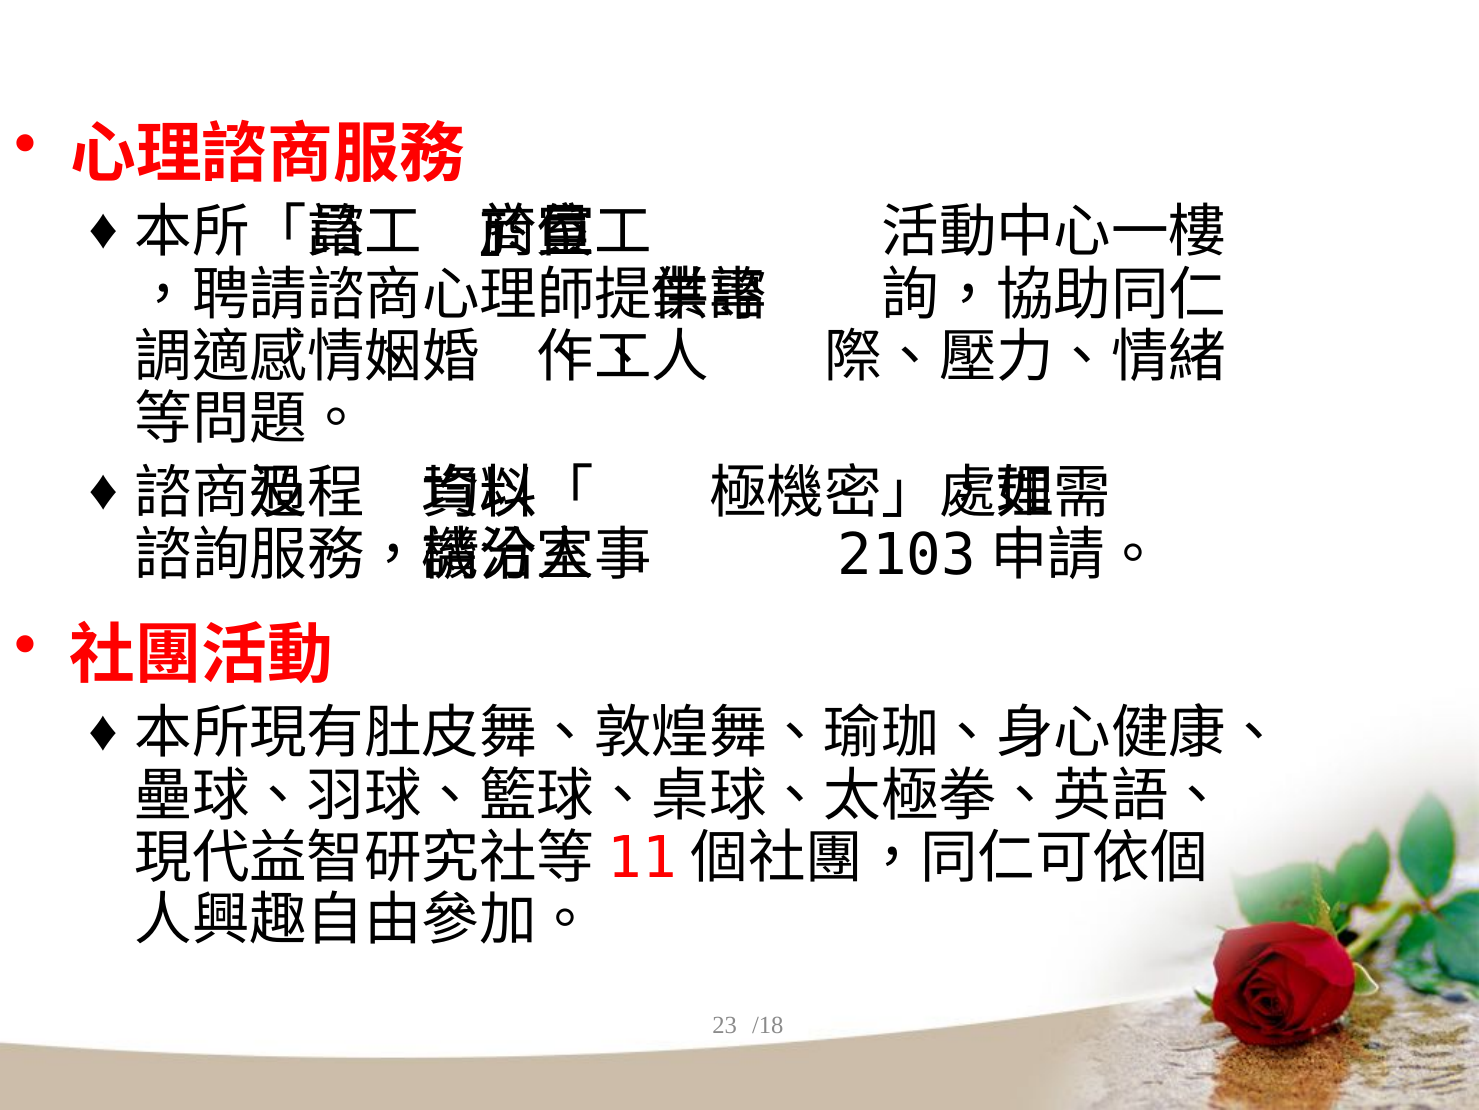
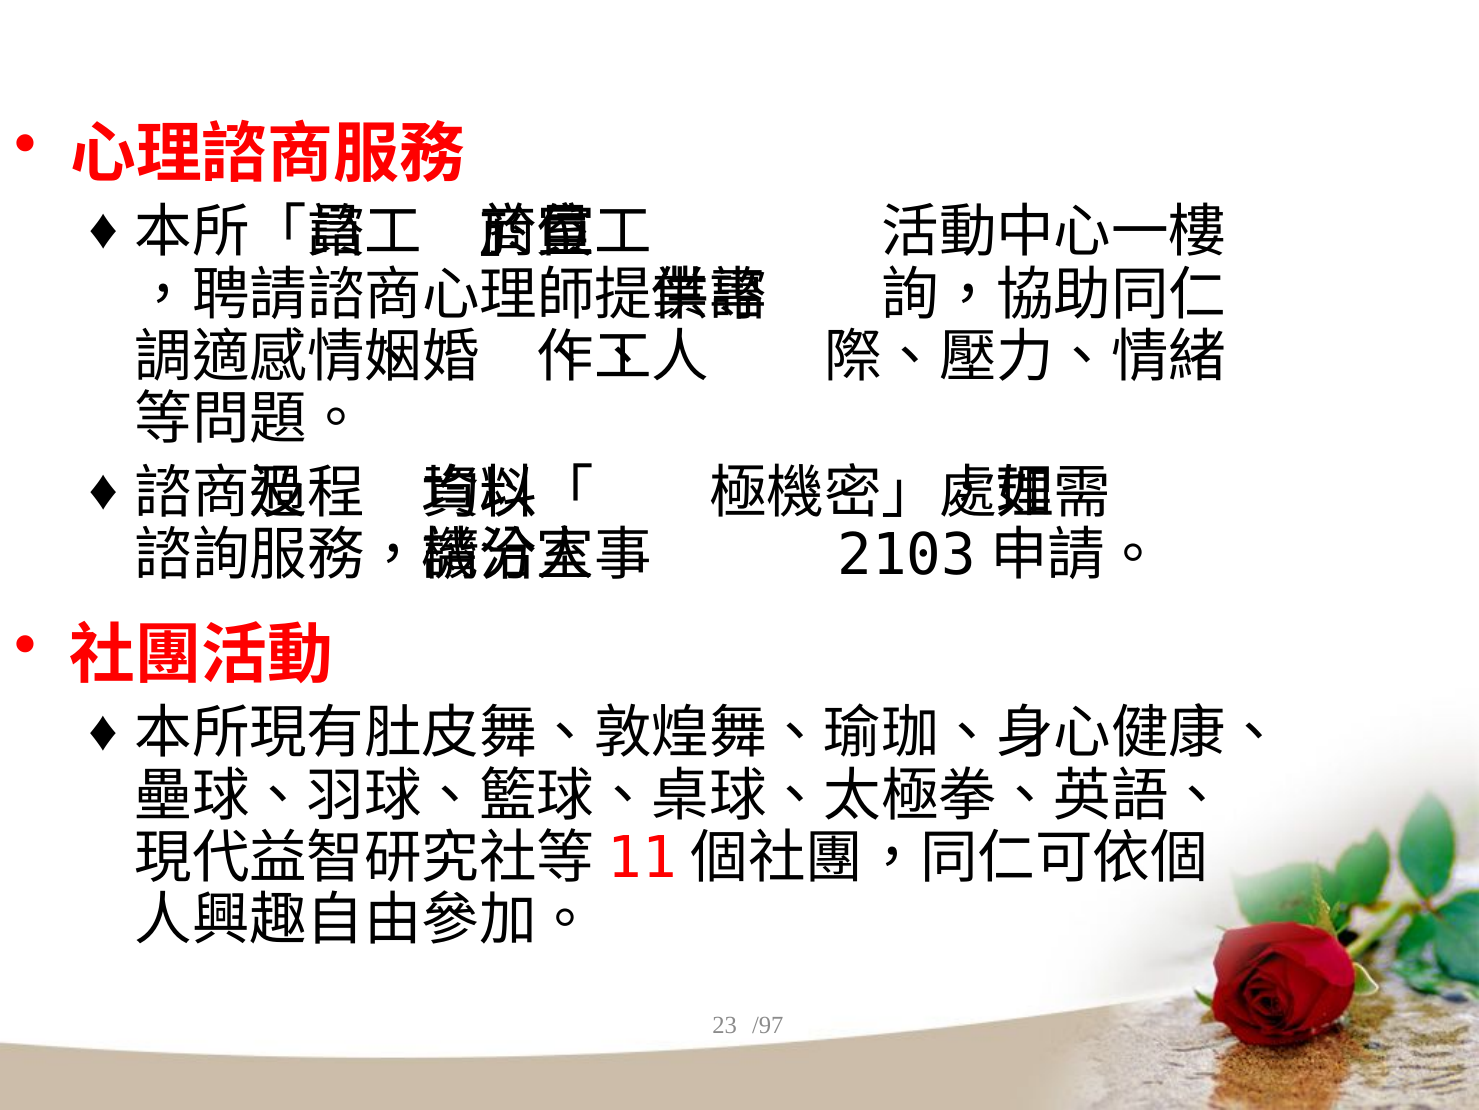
/18: /18 -> /97
